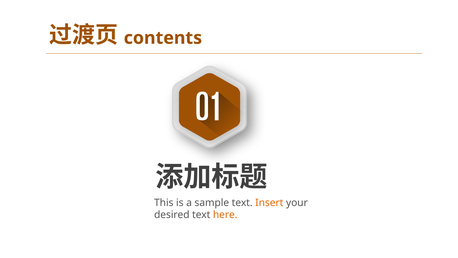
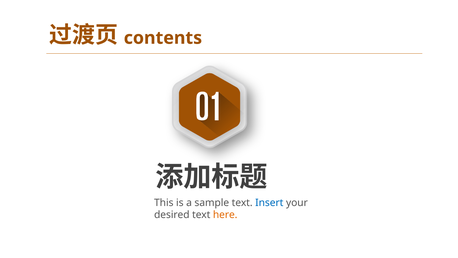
Insert colour: orange -> blue
